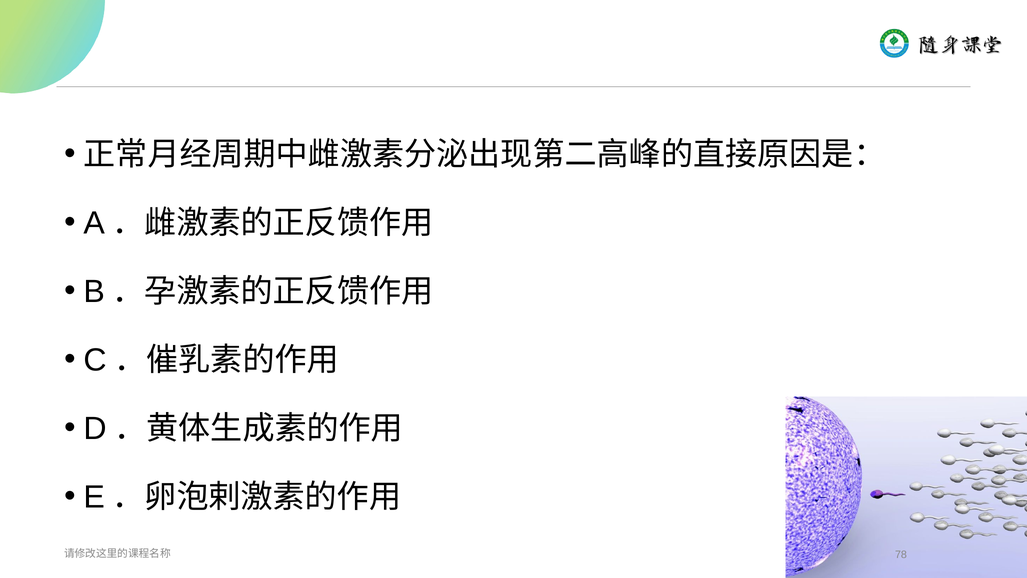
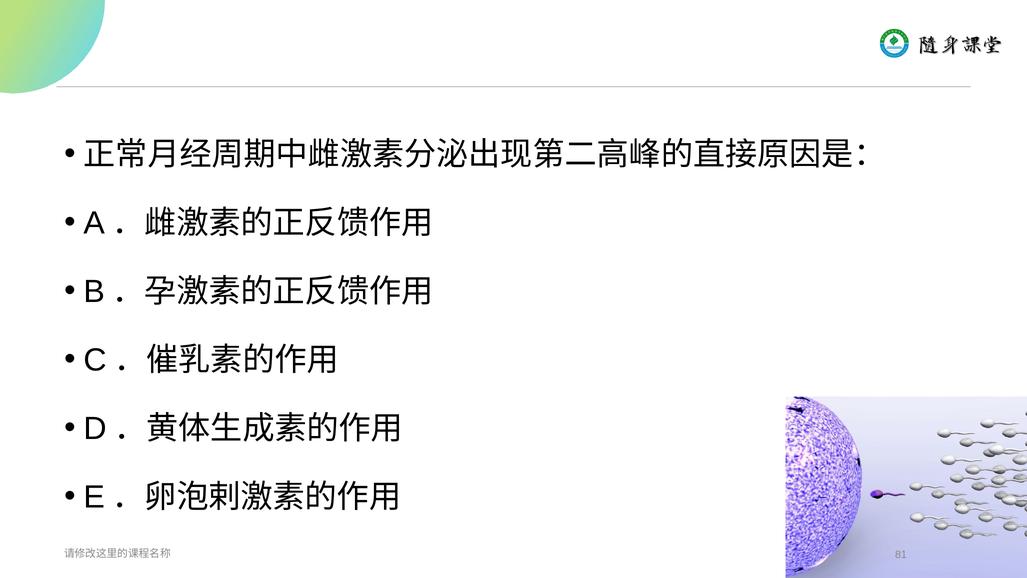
78: 78 -> 81
